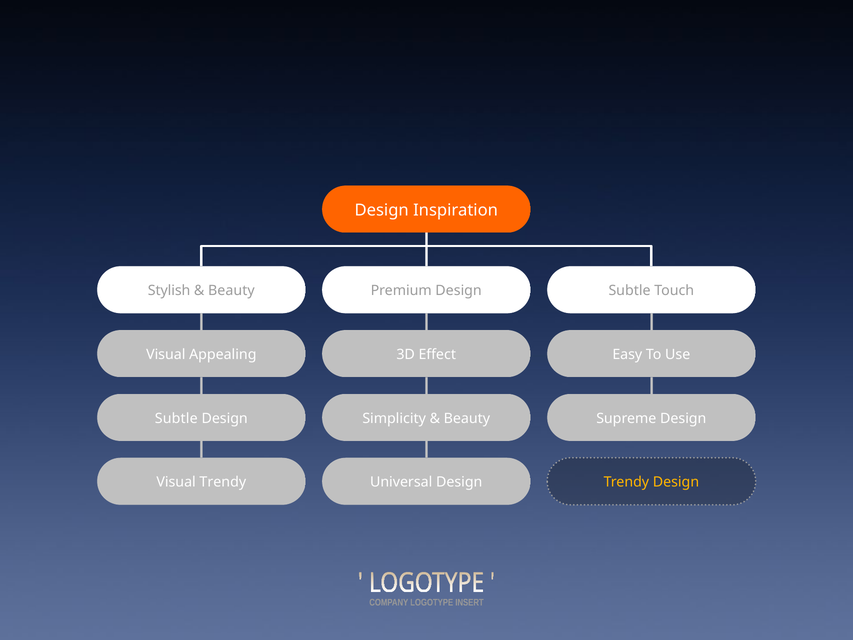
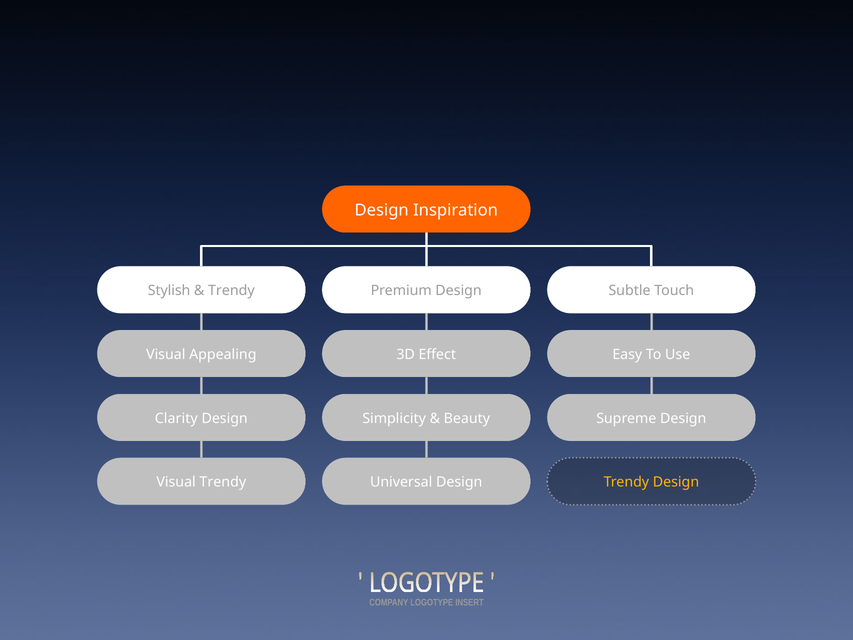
Beauty at (231, 291): Beauty -> Trendy
Subtle at (176, 418): Subtle -> Clarity
